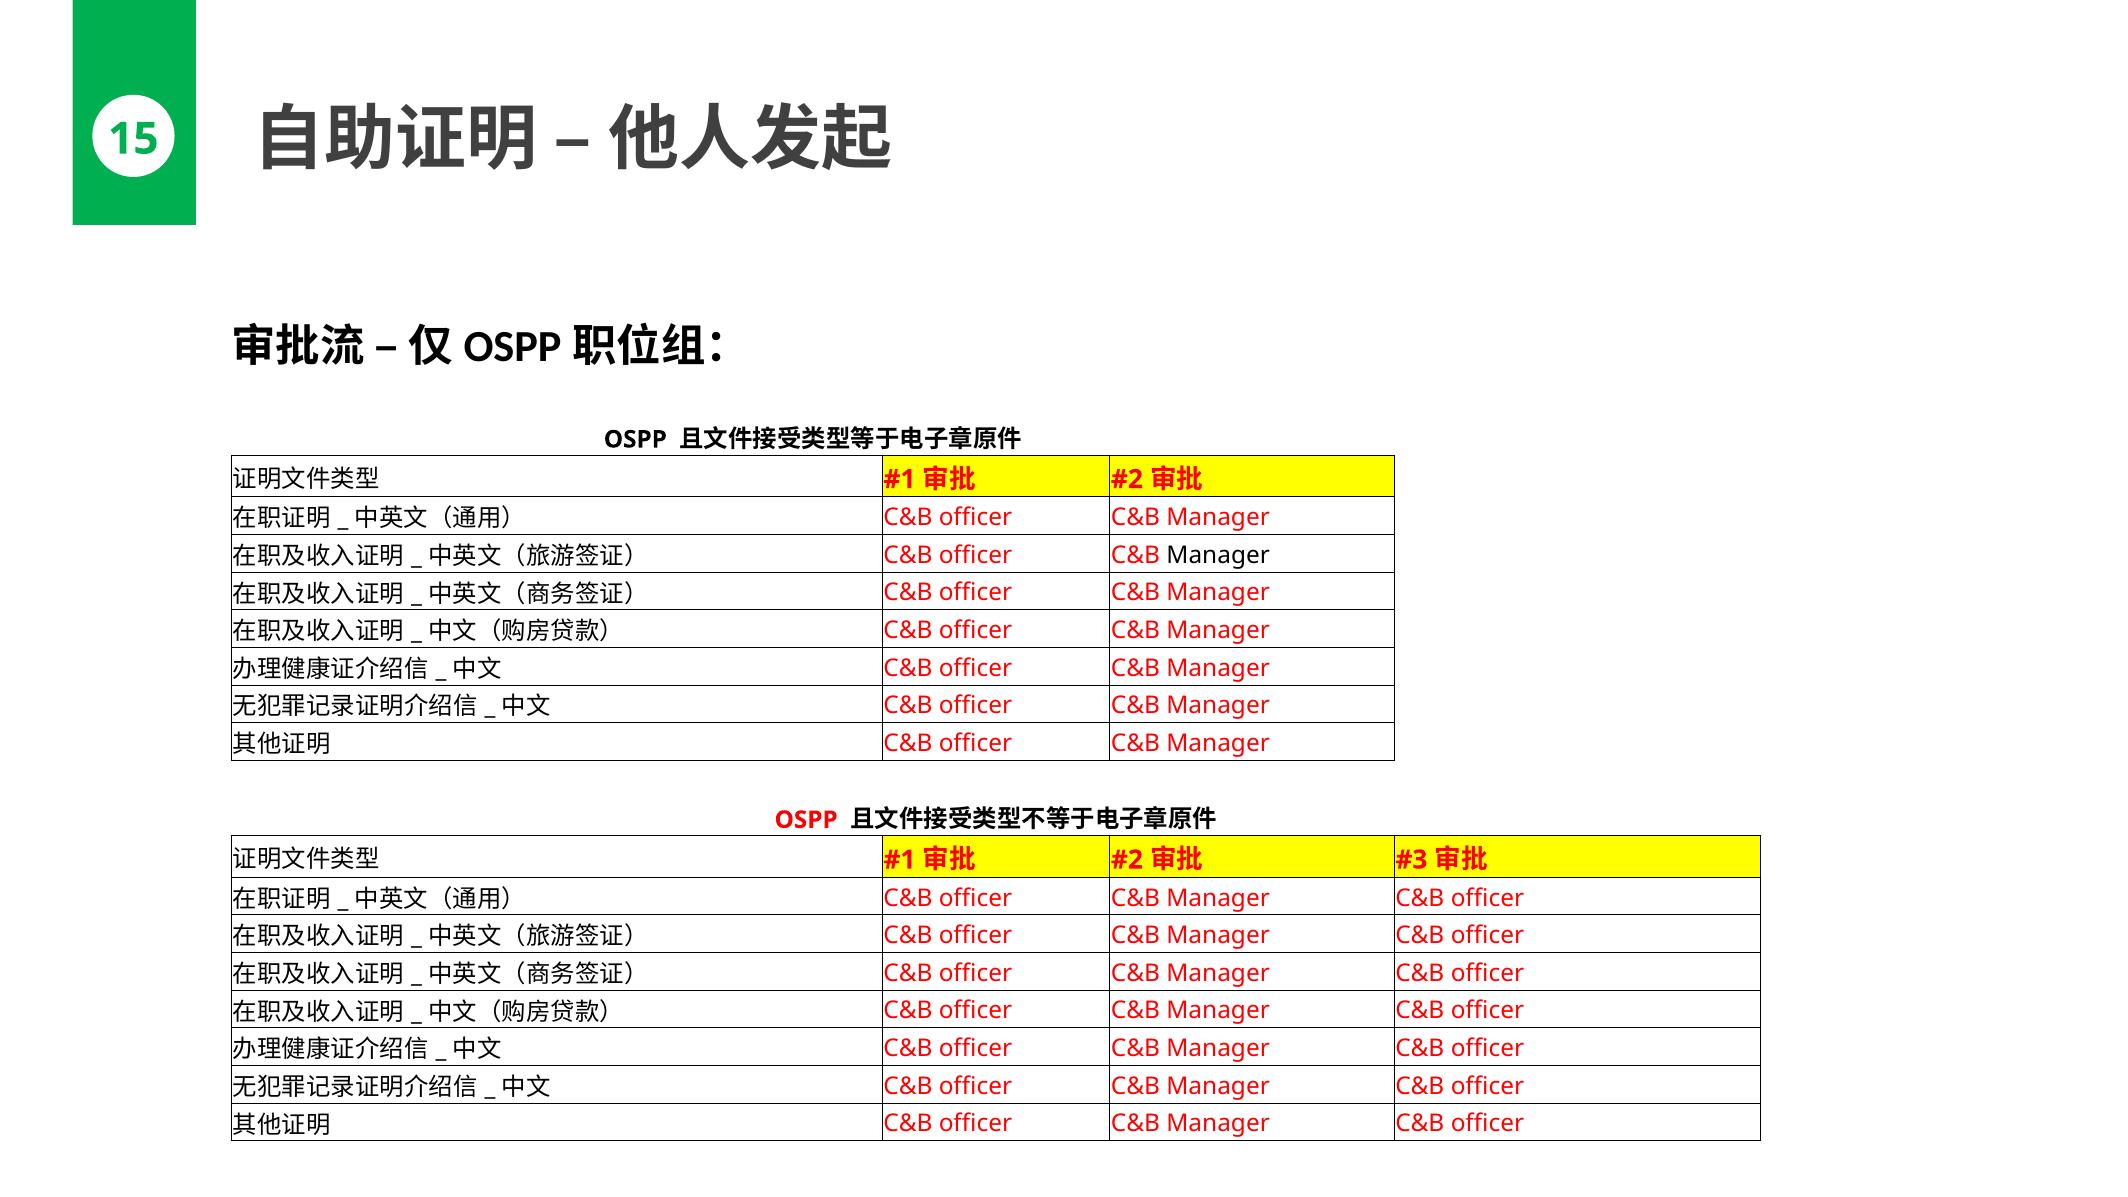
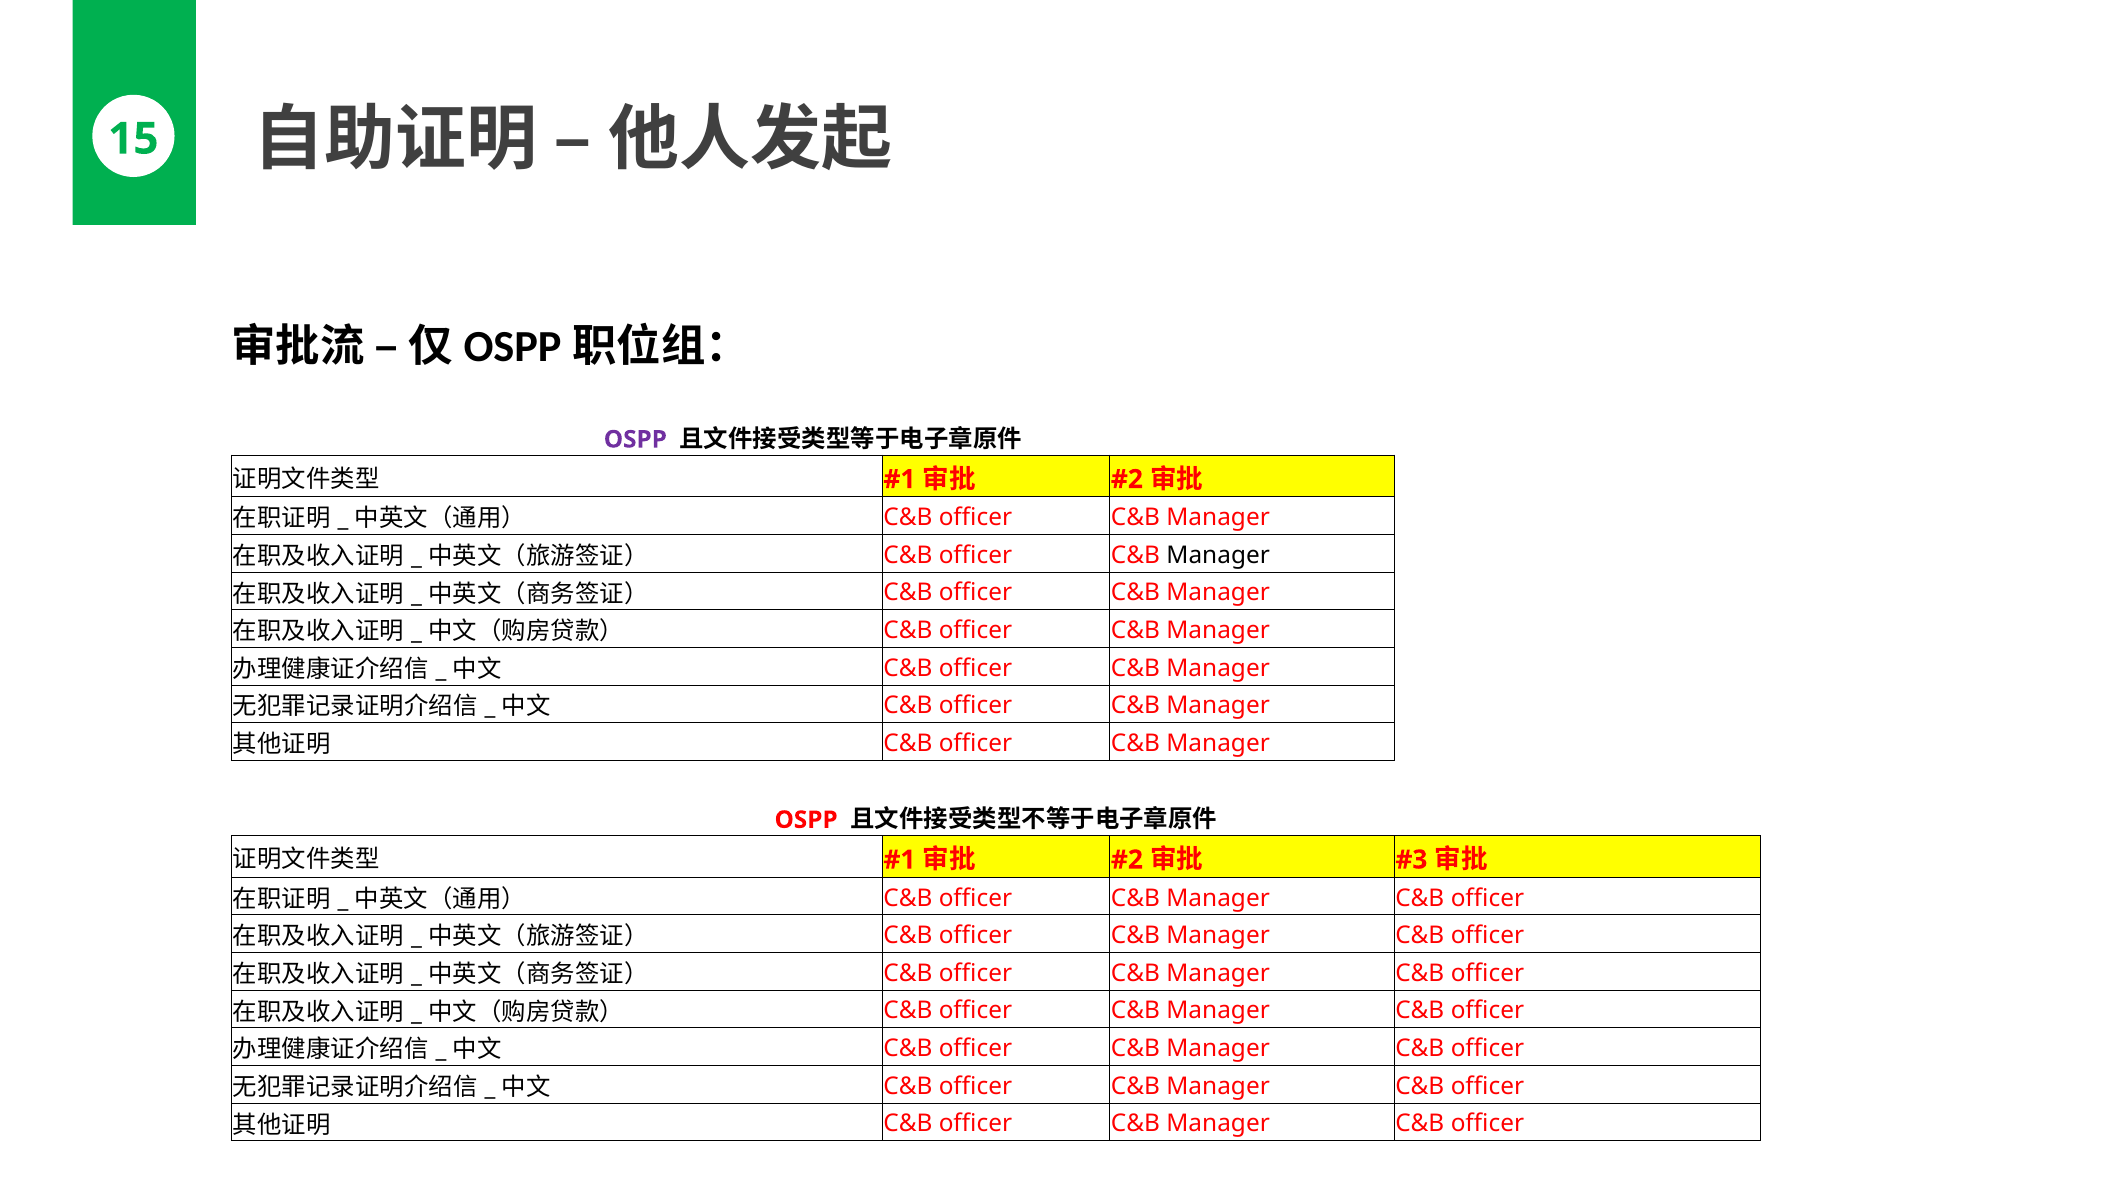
OSPP at (635, 439) colour: black -> purple
